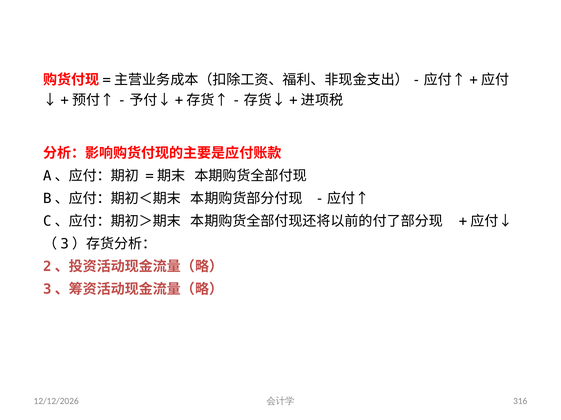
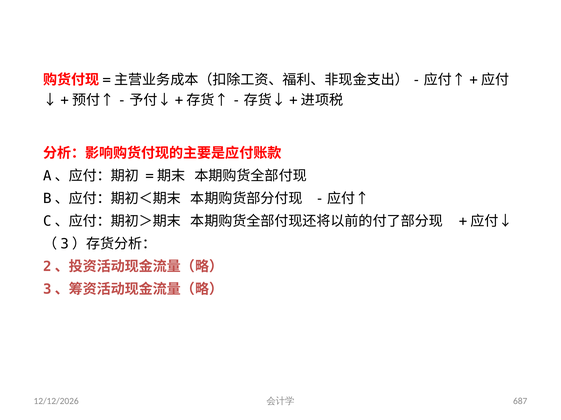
316: 316 -> 687
